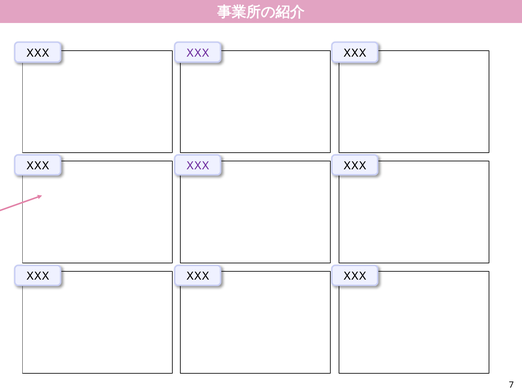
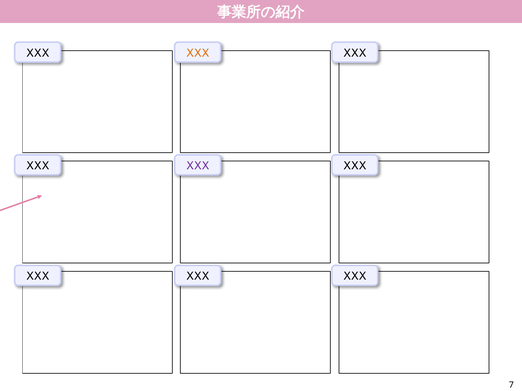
XXX at (198, 53) colour: purple -> orange
